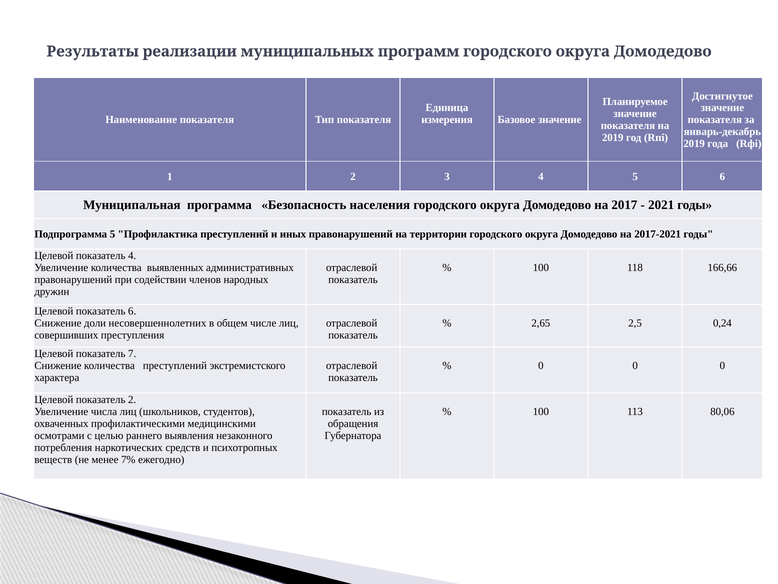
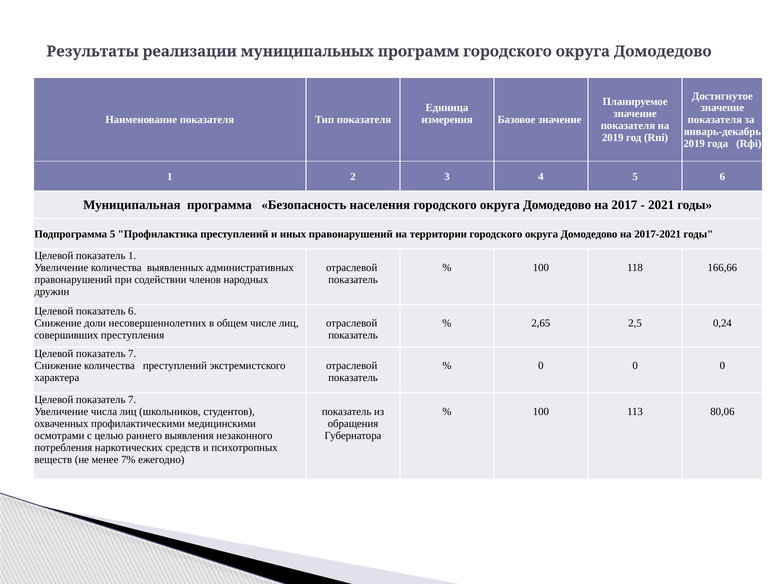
показатель 4: 4 -> 1
2 at (132, 399): 2 -> 7
